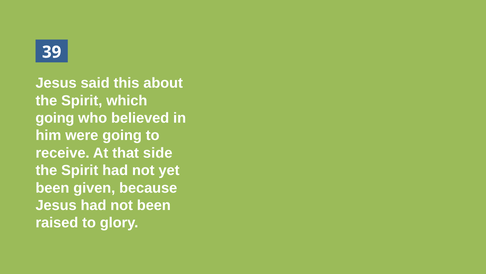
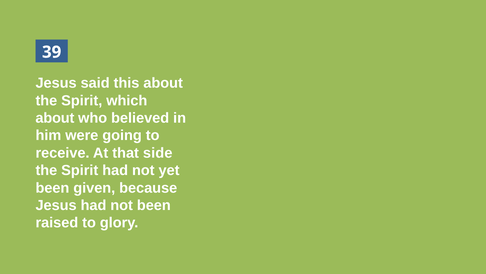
going at (55, 118): going -> about
